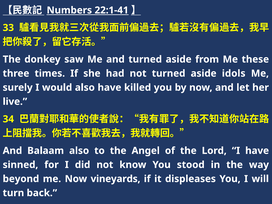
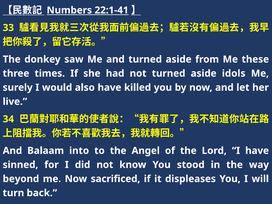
Balaam also: also -> into
vineyards: vineyards -> sacrificed
